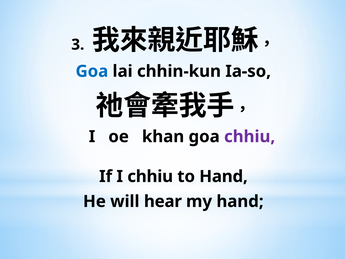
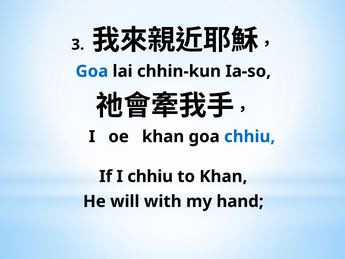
chhiu at (250, 136) colour: purple -> blue
to Hand: Hand -> Khan
hear: hear -> with
